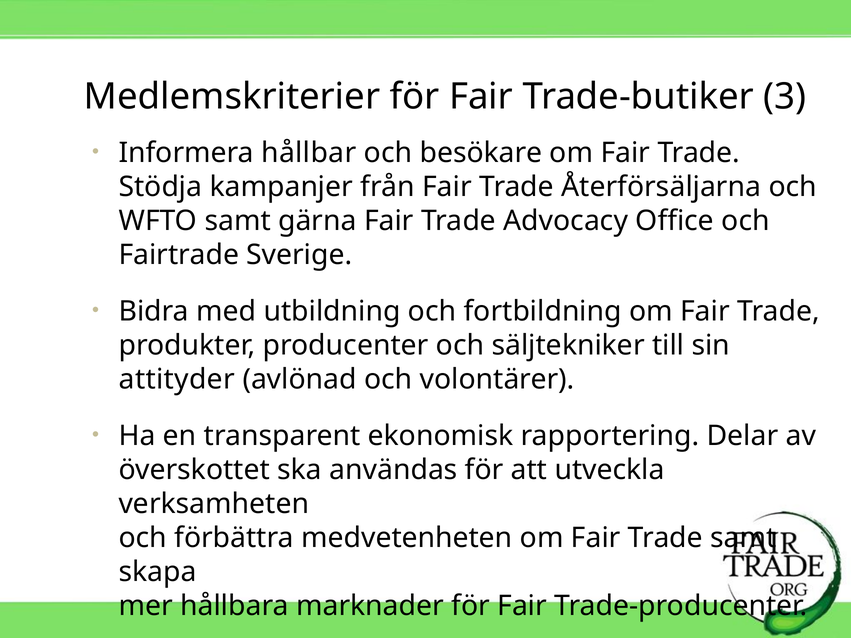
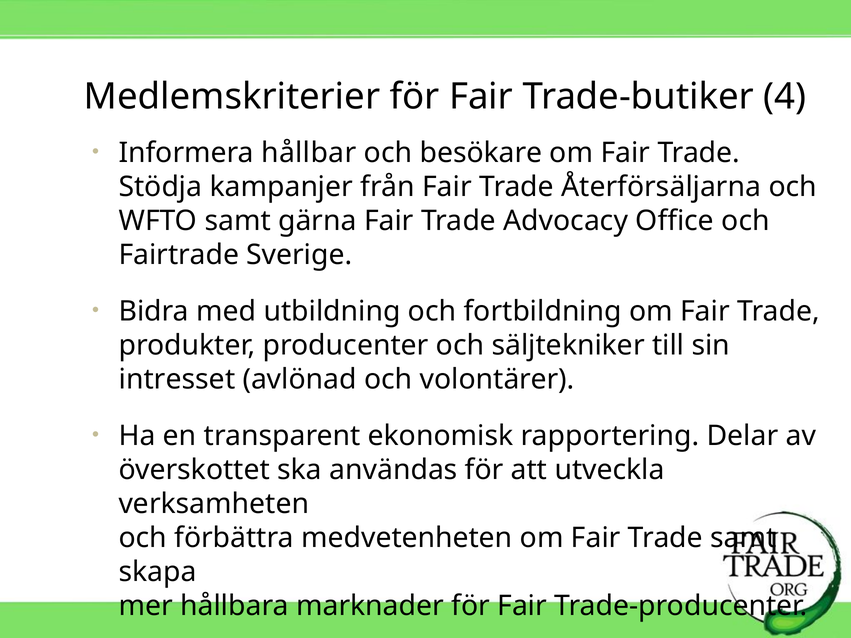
3: 3 -> 4
attityder: attityder -> intresset
